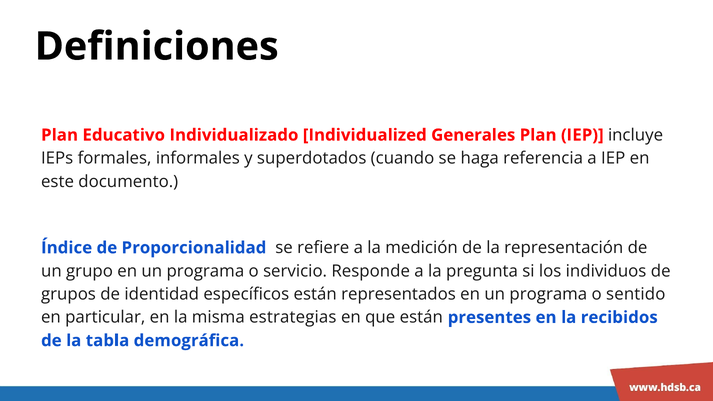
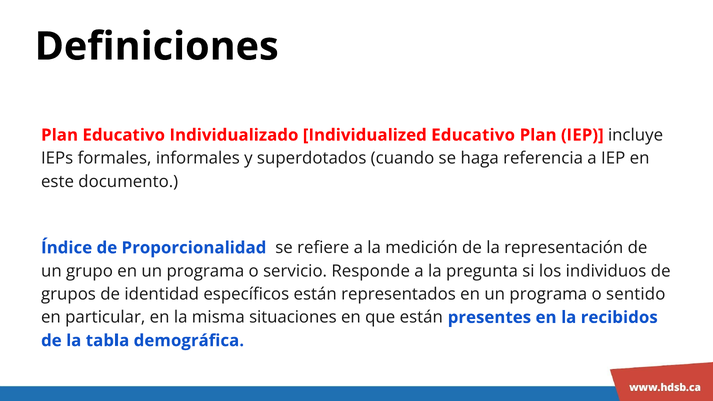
Individualized Generales: Generales -> Educativo
estrategias: estrategias -> situaciones
